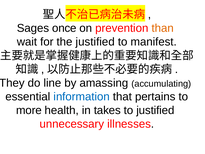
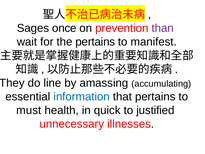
than colour: orange -> purple
the justified: justified -> pertains
more: more -> must
takes: takes -> quick
